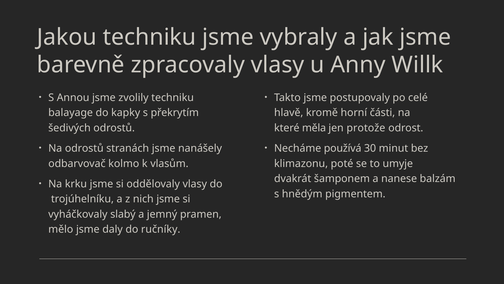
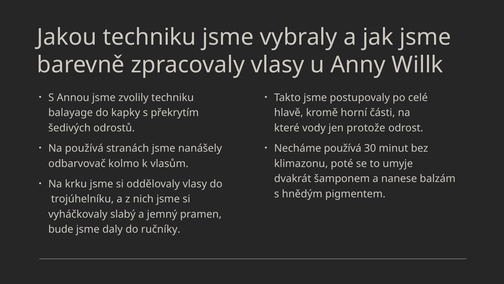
měla: měla -> vody
Na odrostů: odrostů -> používá
mělo: mělo -> bude
